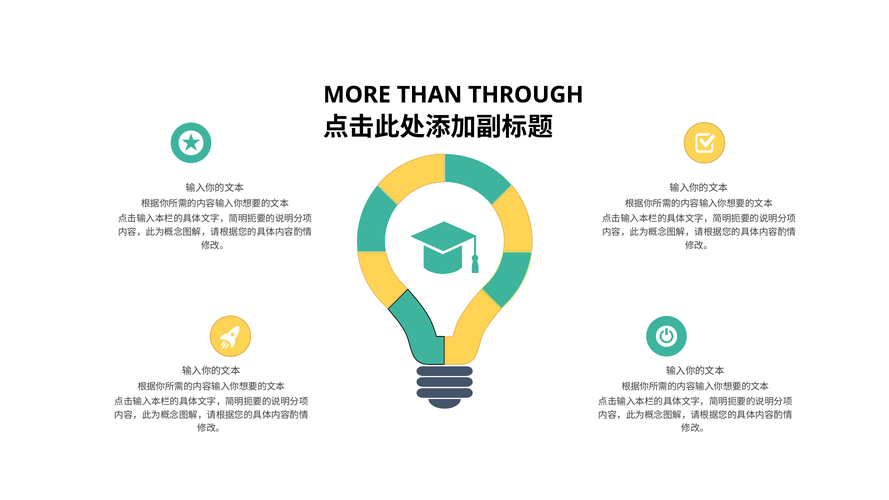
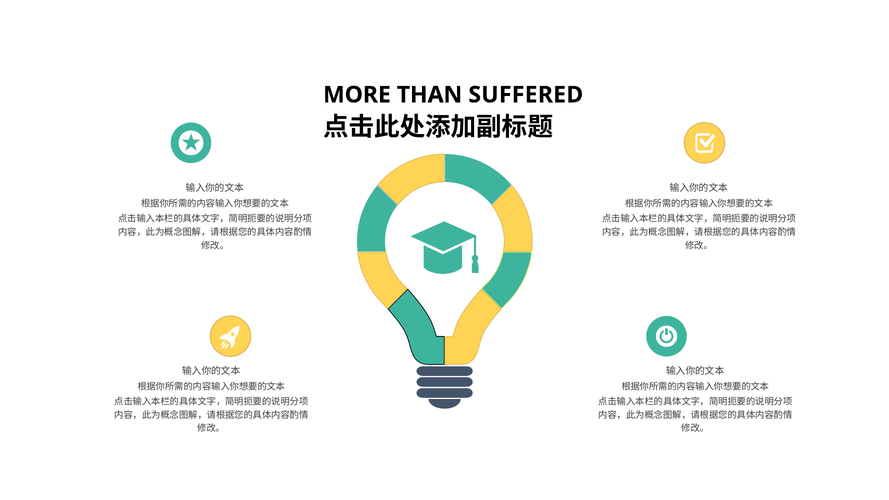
THROUGH: THROUGH -> SUFFERED
